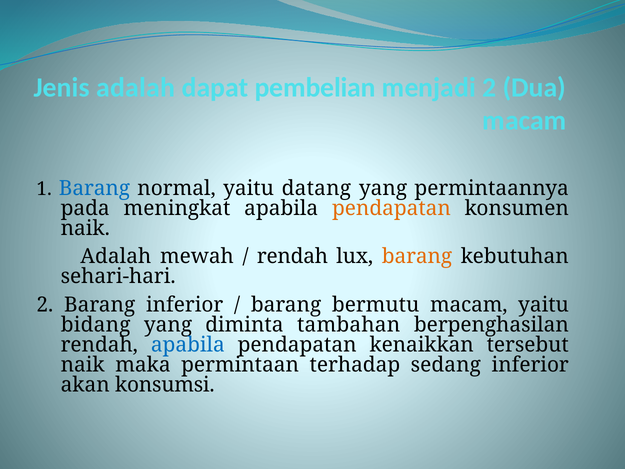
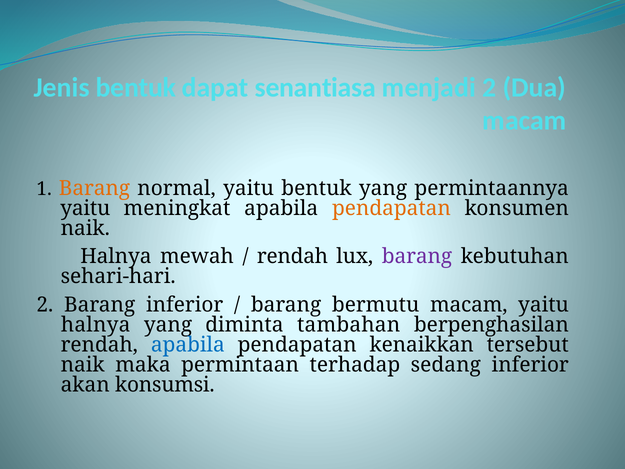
Jenis adalah: adalah -> bentuk
pembelian: pembelian -> senantiasa
Barang at (94, 188) colour: blue -> orange
yaitu datang: datang -> bentuk
pada at (85, 208): pada -> yaitu
Adalah at (116, 256): Adalah -> Halnya
barang at (417, 256) colour: orange -> purple
bidang at (96, 325): bidang -> halnya
